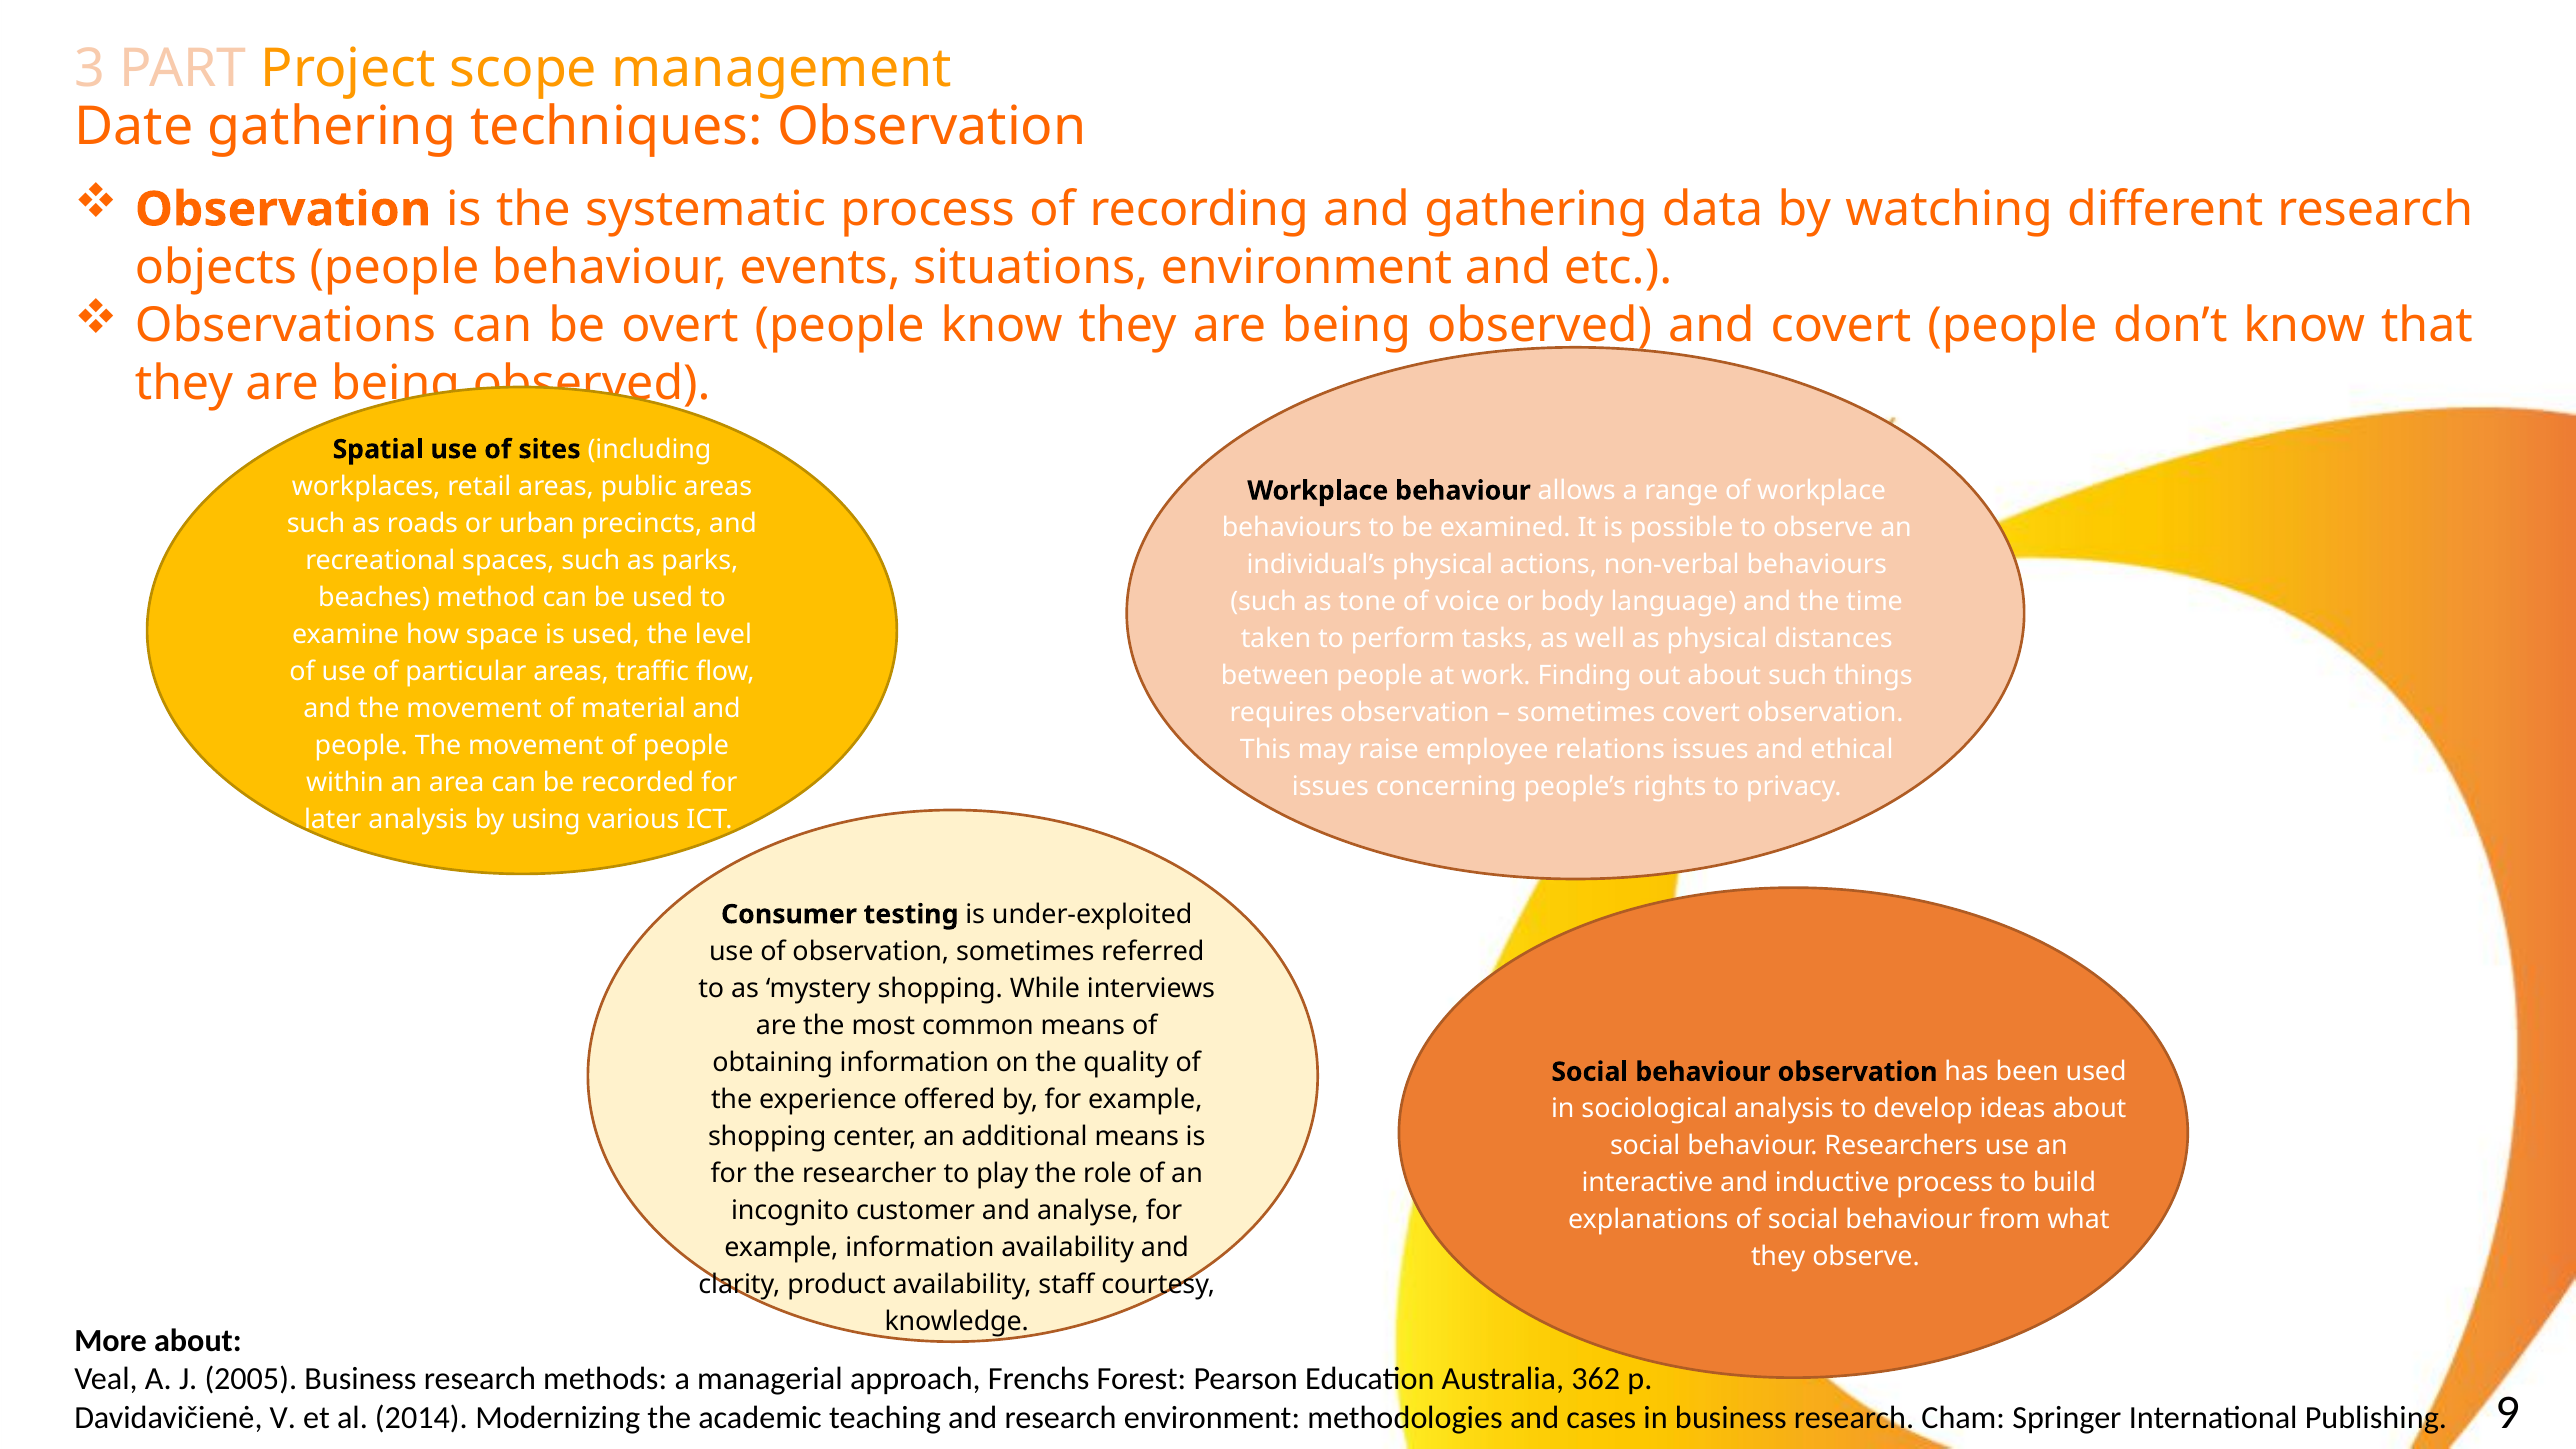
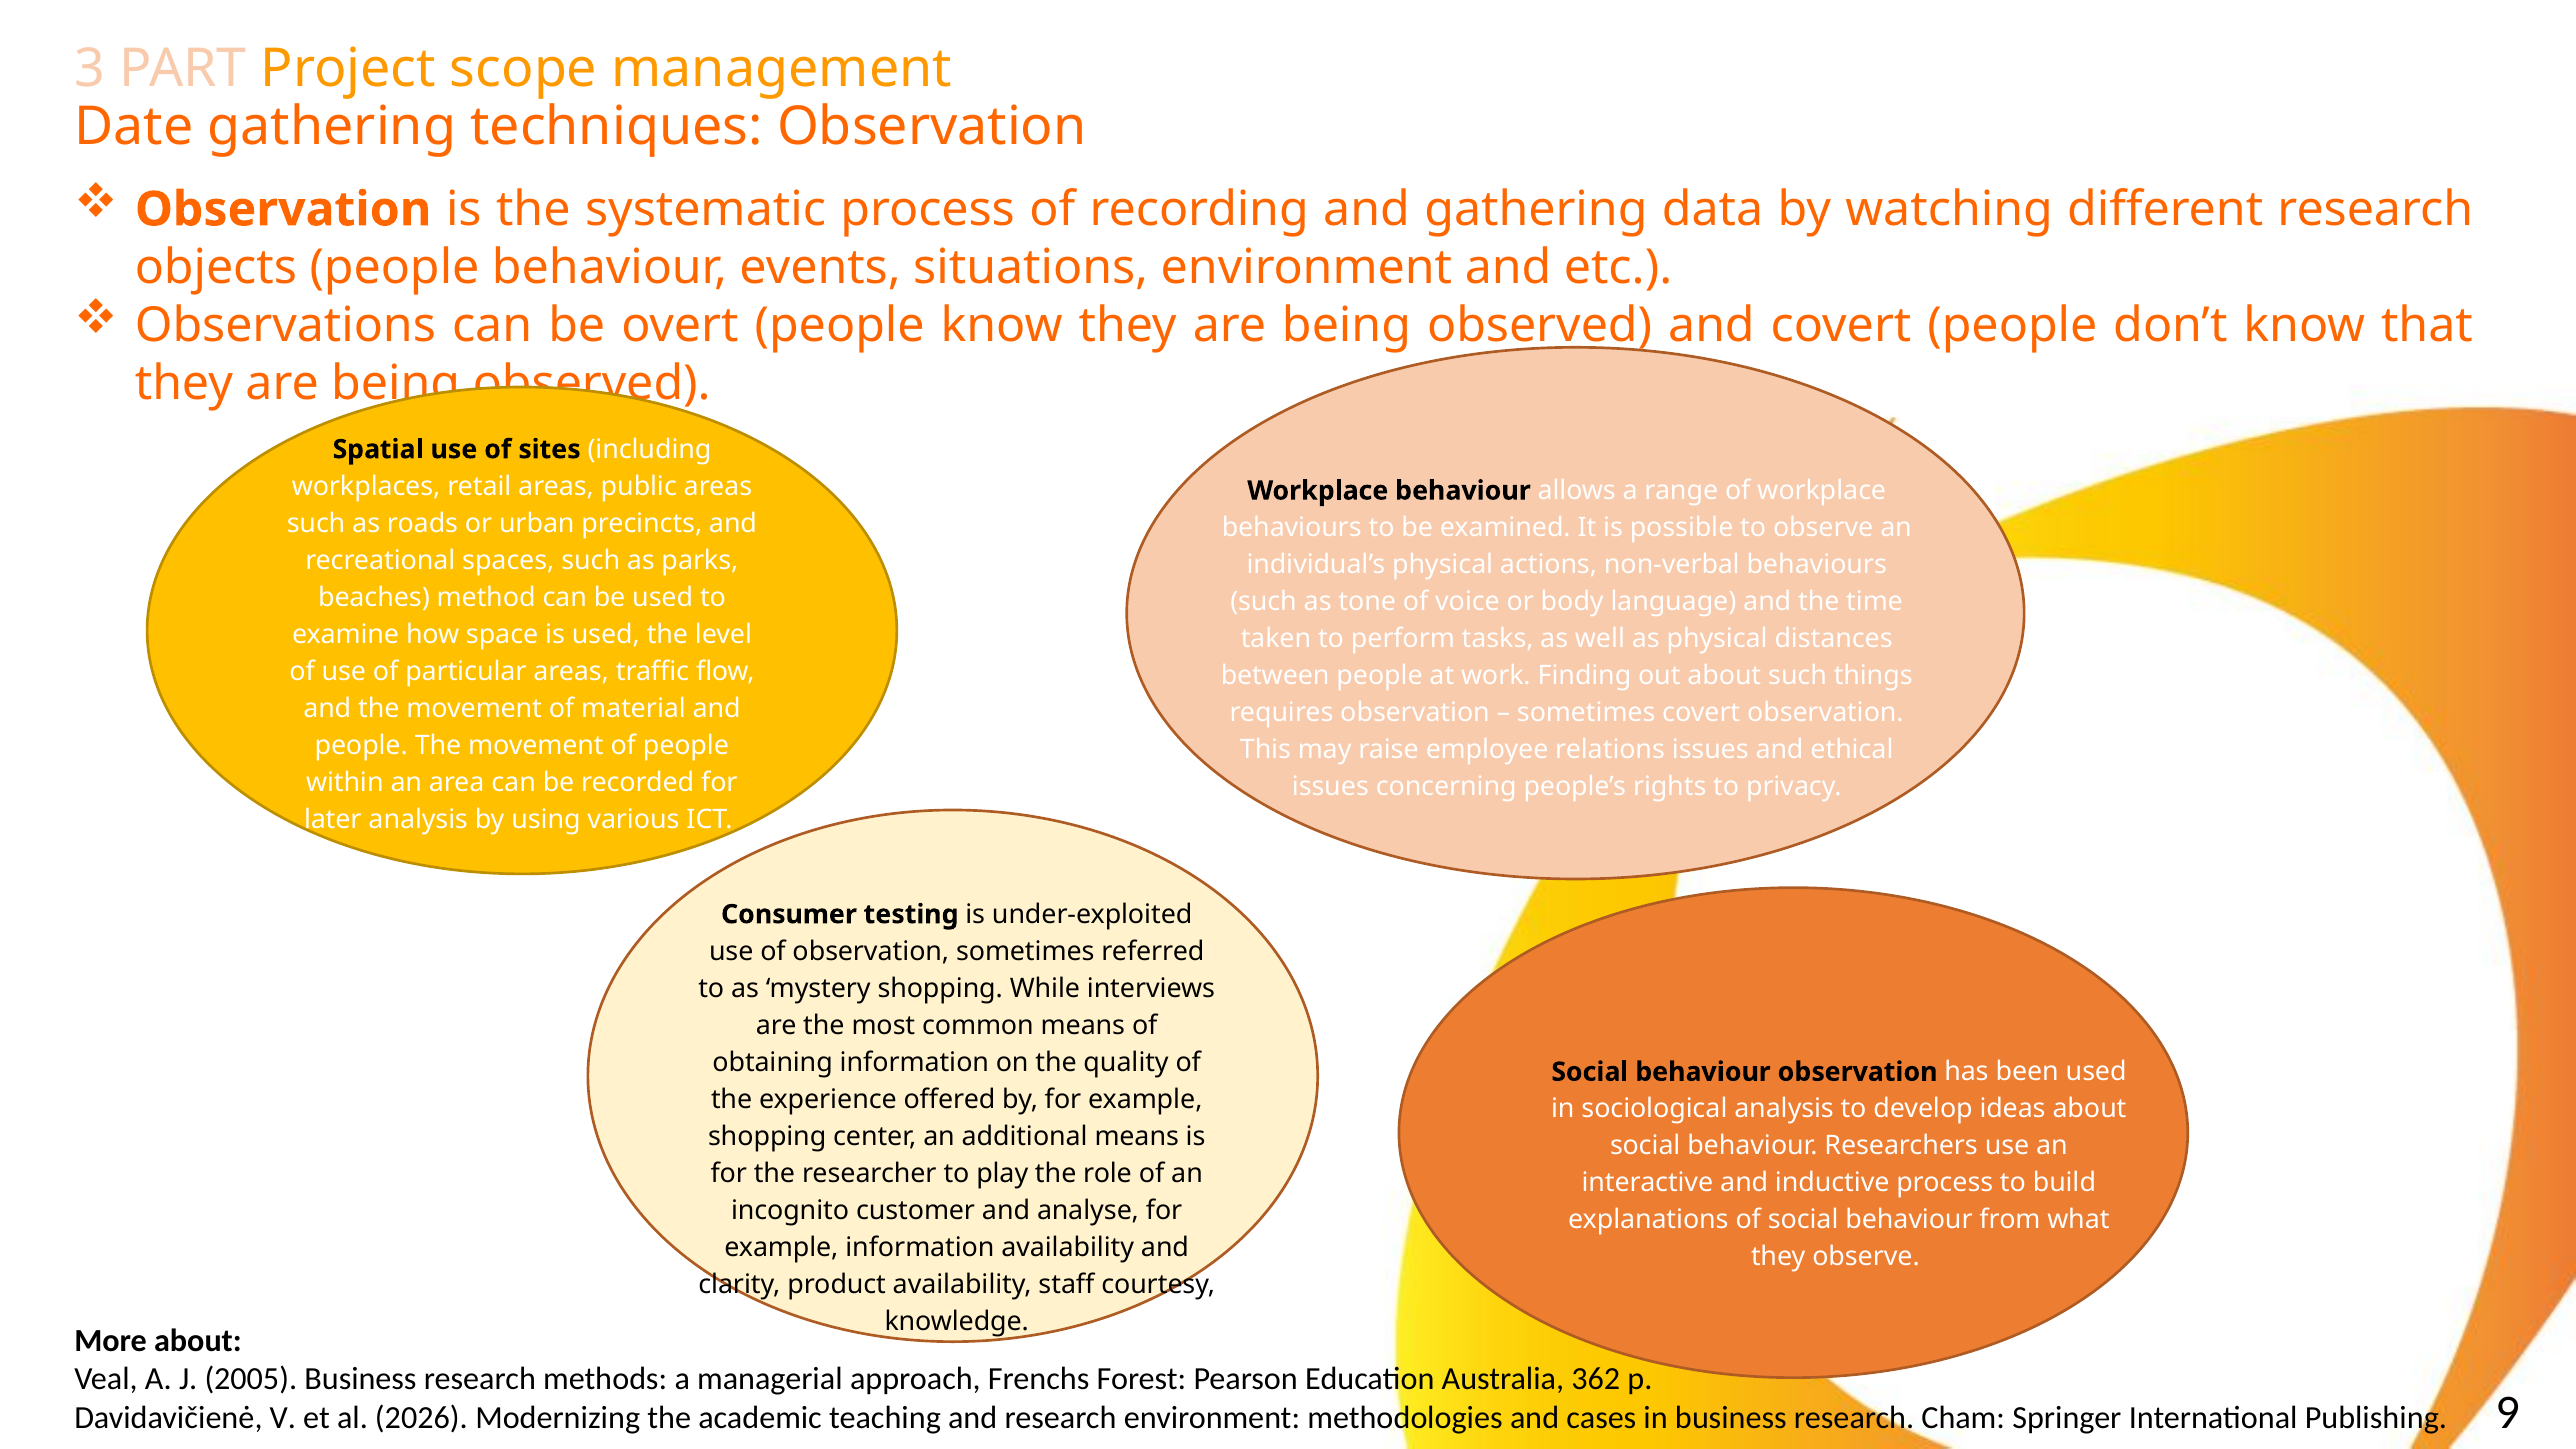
2014: 2014 -> 2026
